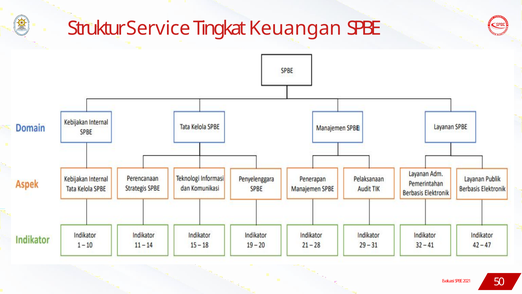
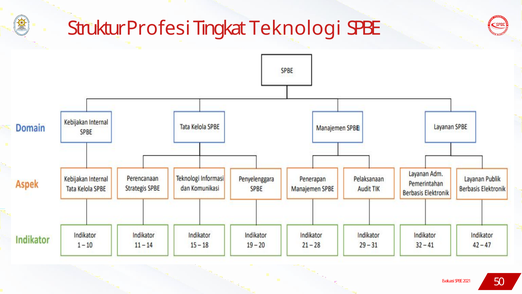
Service: Service -> Profesi
Keuangan: Keuangan -> Teknologi
